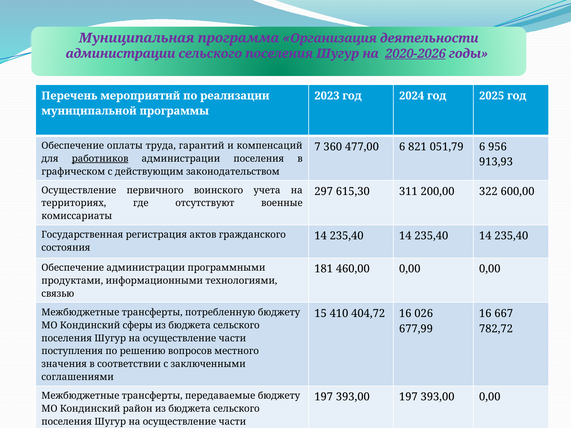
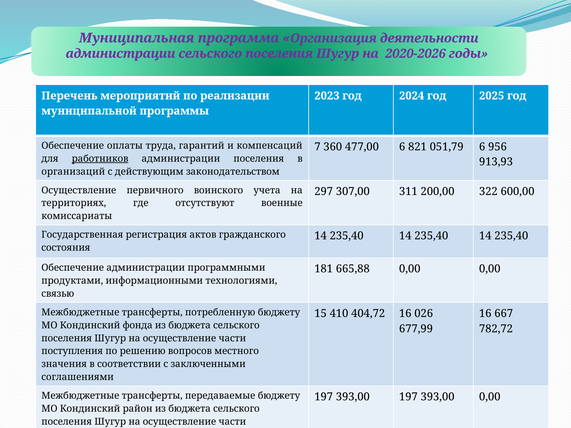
2020-2026 underline: present -> none
графическом: графическом -> организаций
615,30: 615,30 -> 307,00
460,00: 460,00 -> 665,88
сферы: сферы -> фонда
